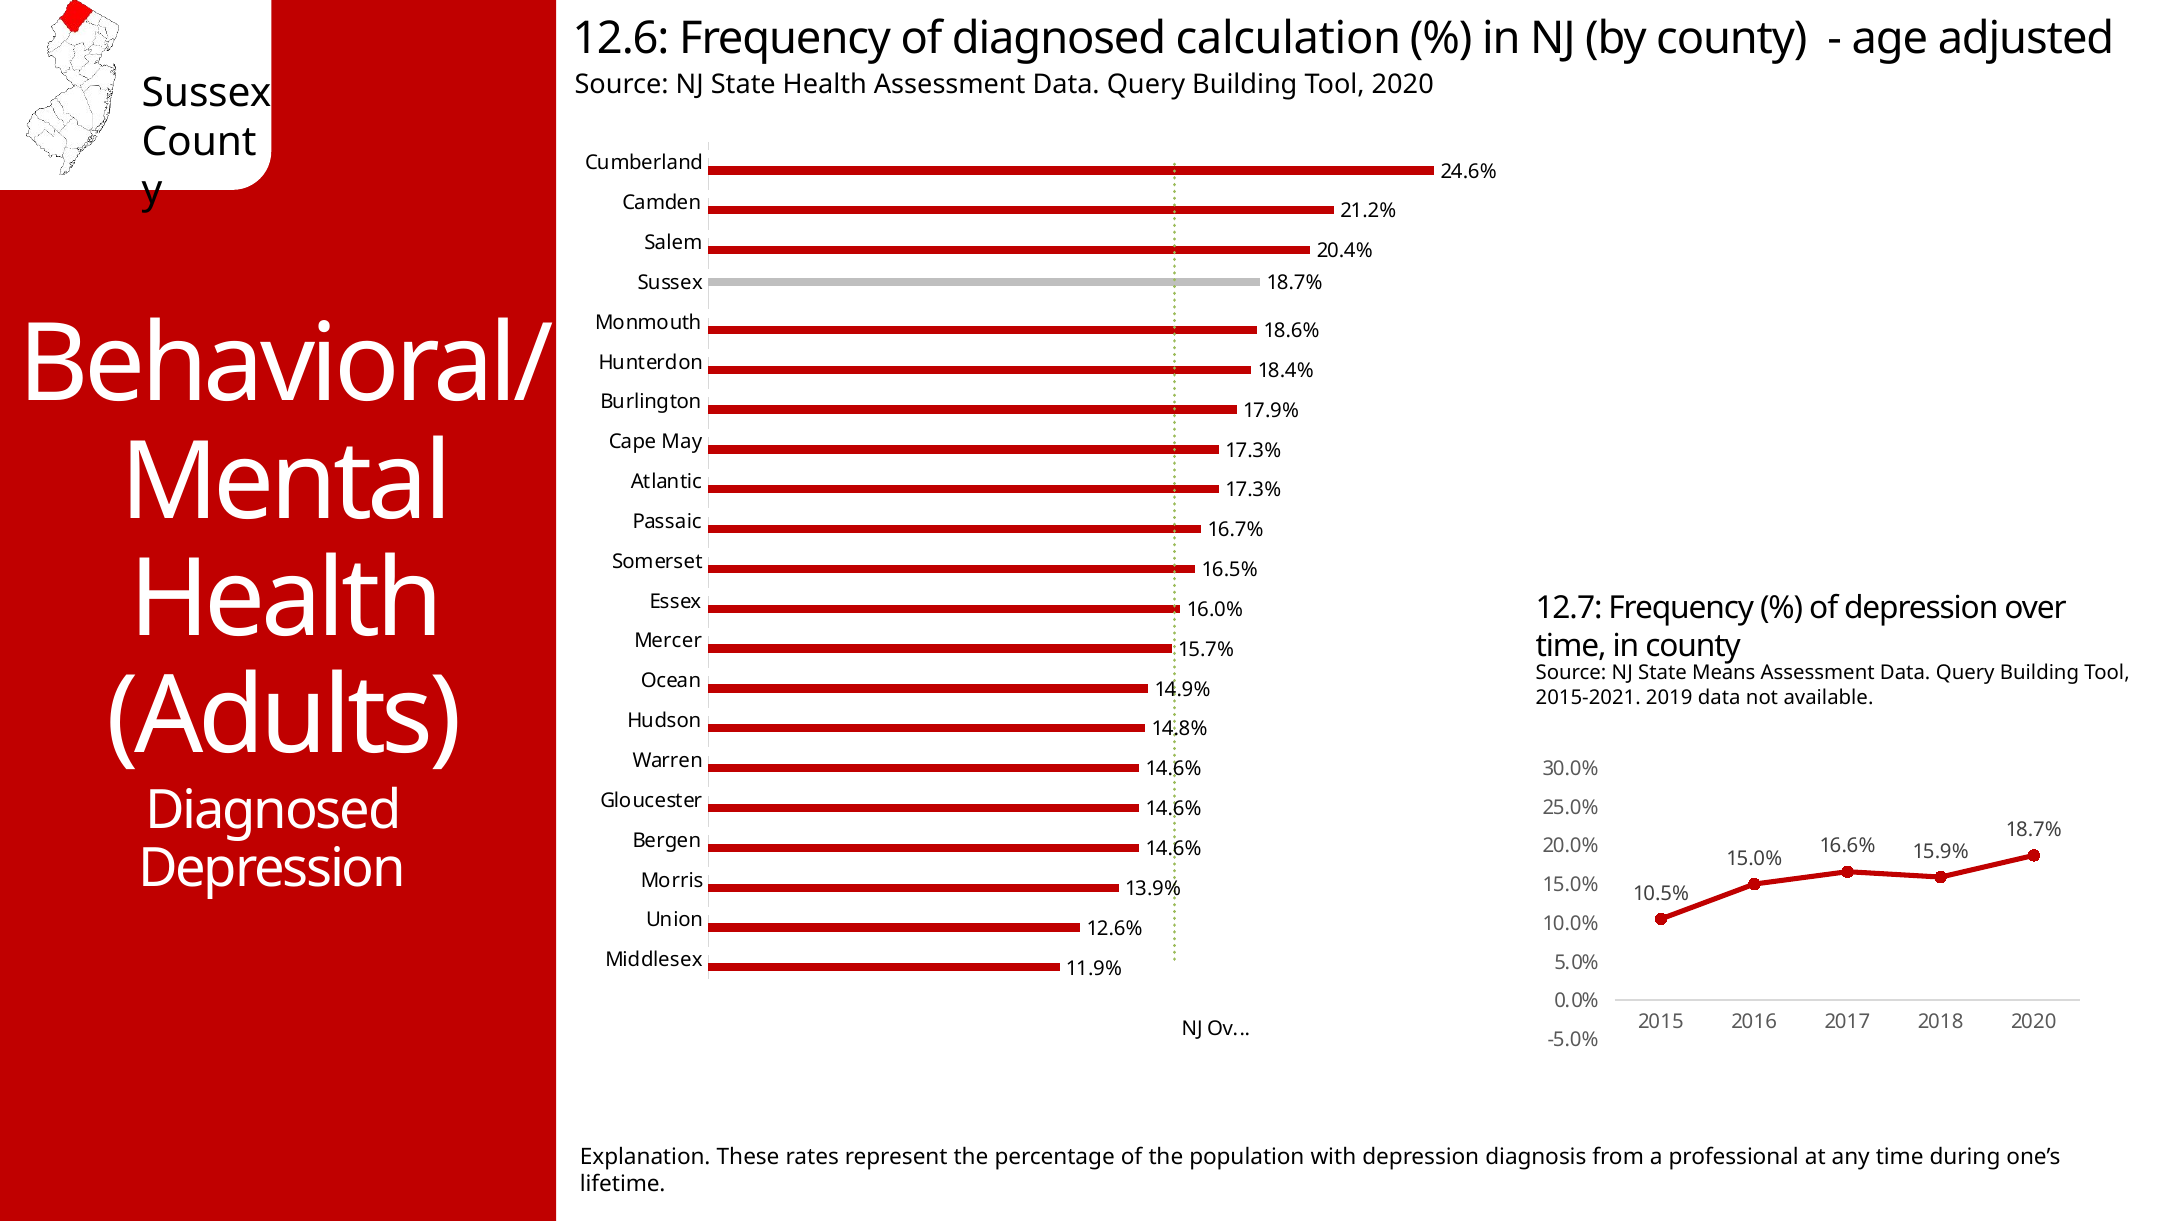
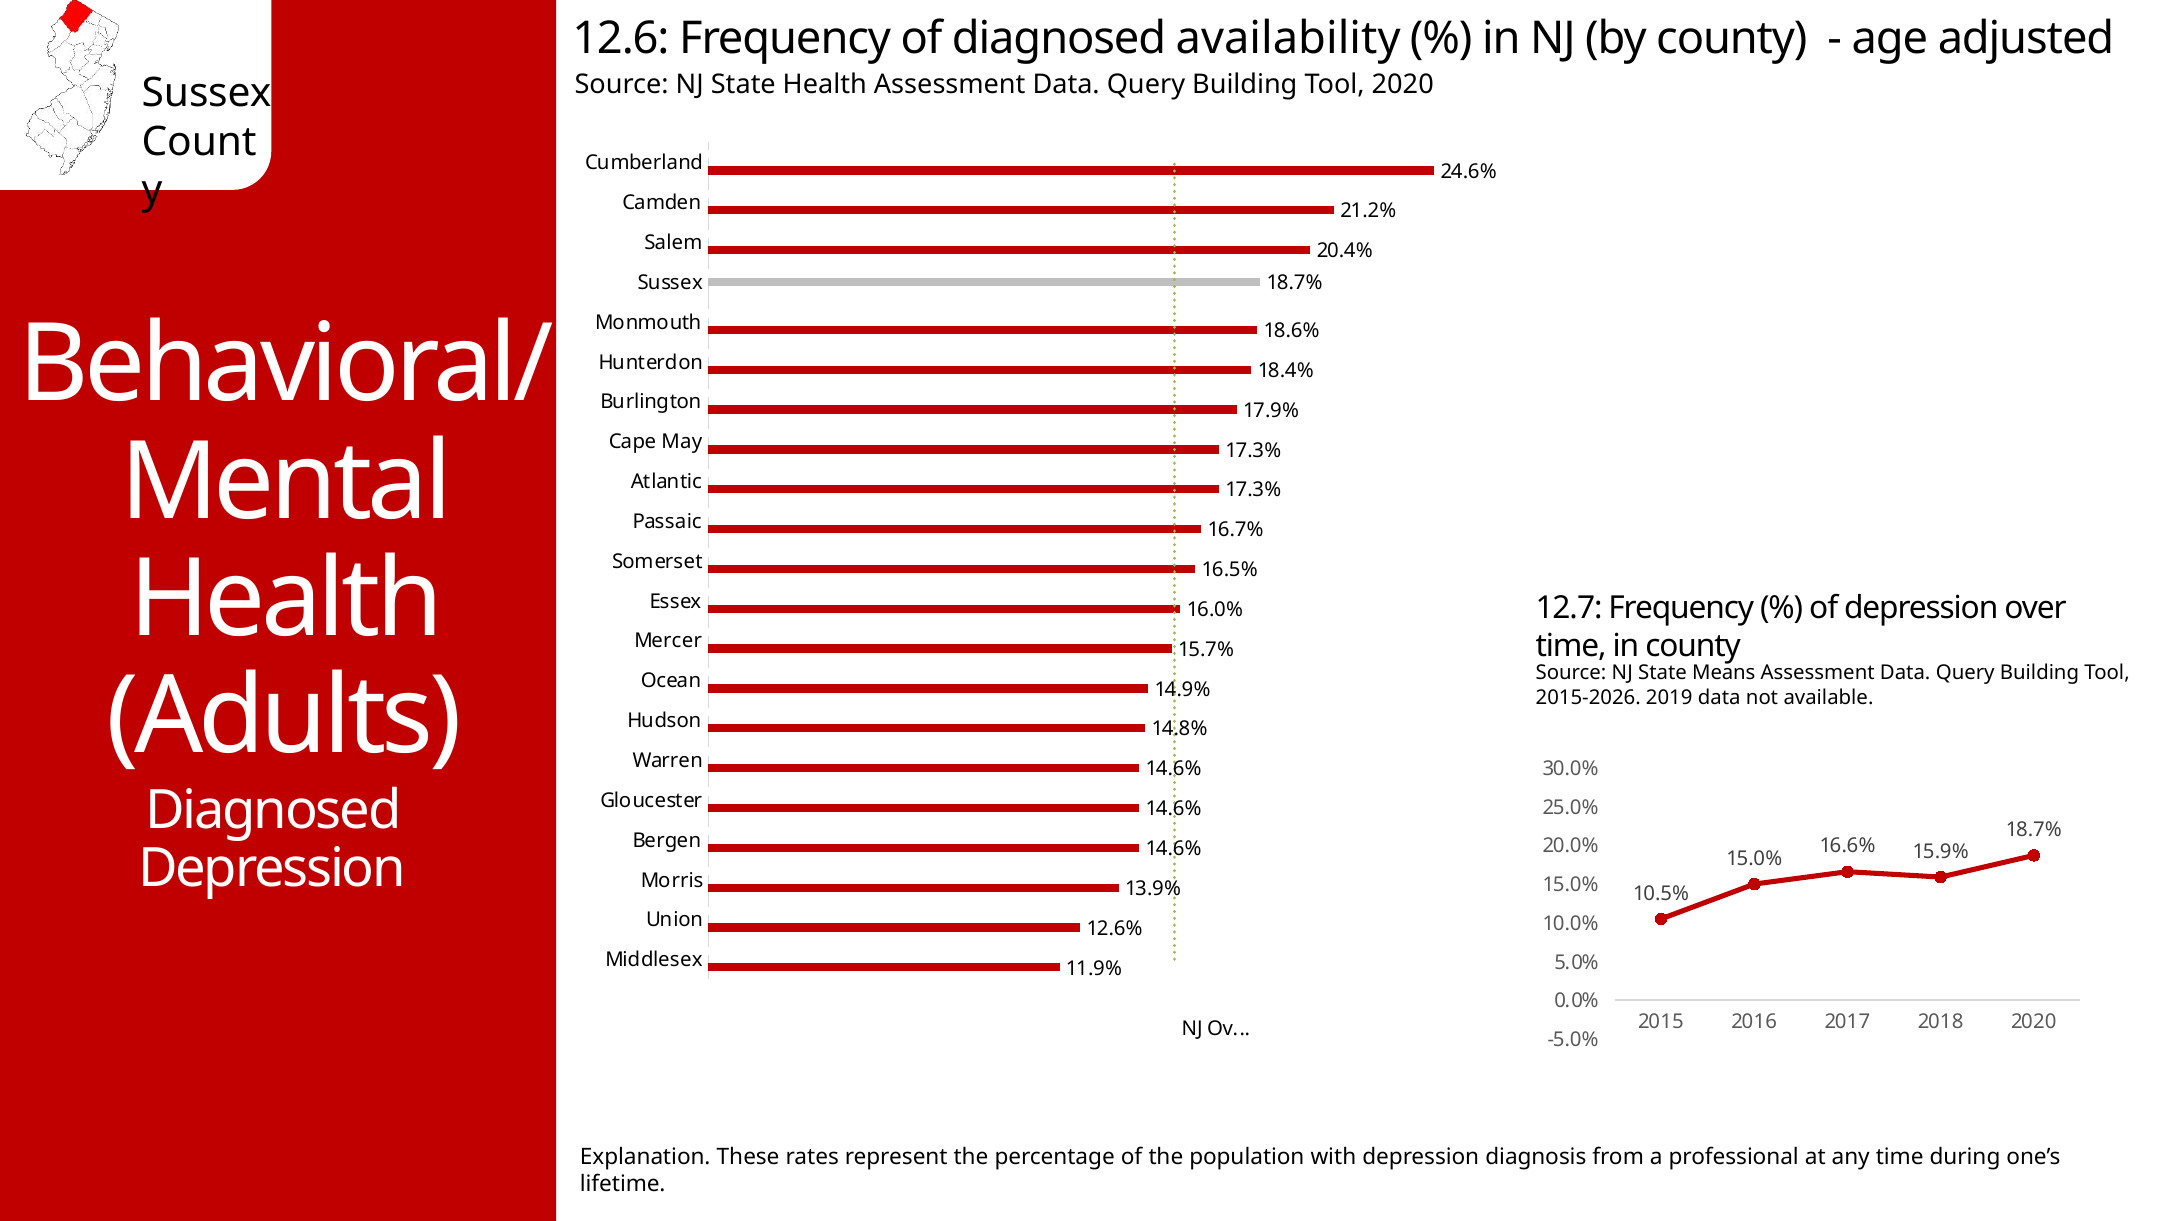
calculation: calculation -> availability
2015-2021: 2015-2021 -> 2015-2026
